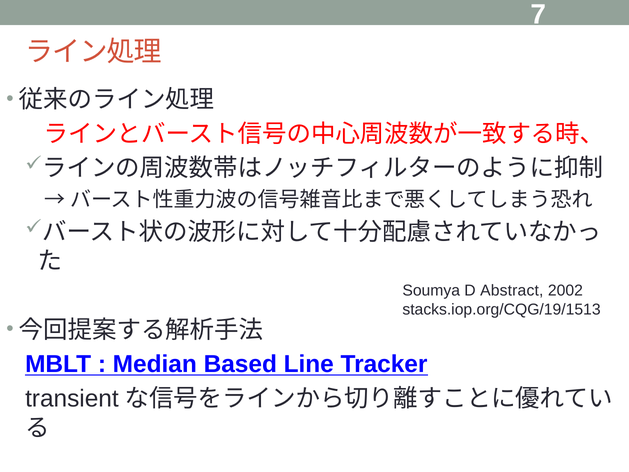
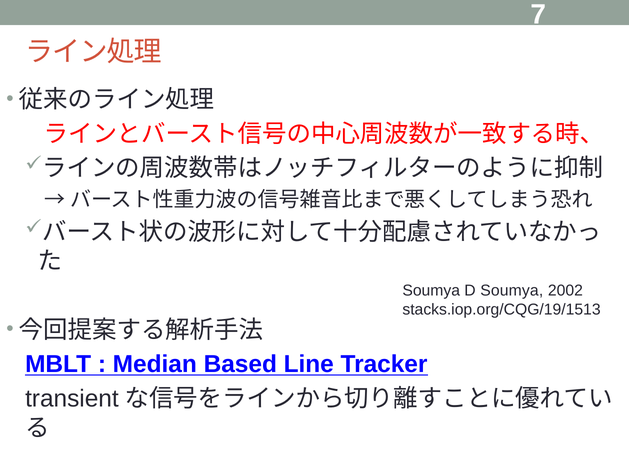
D Abstract: Abstract -> Soumya
